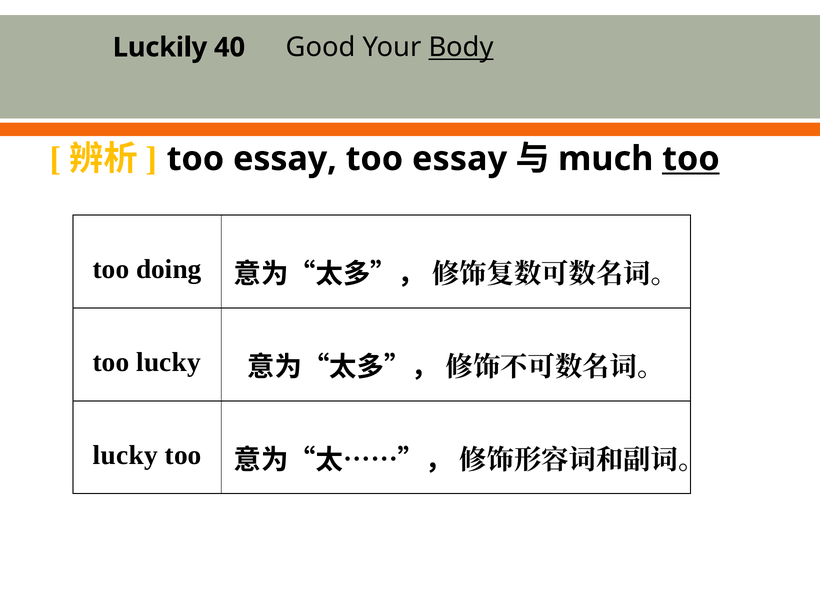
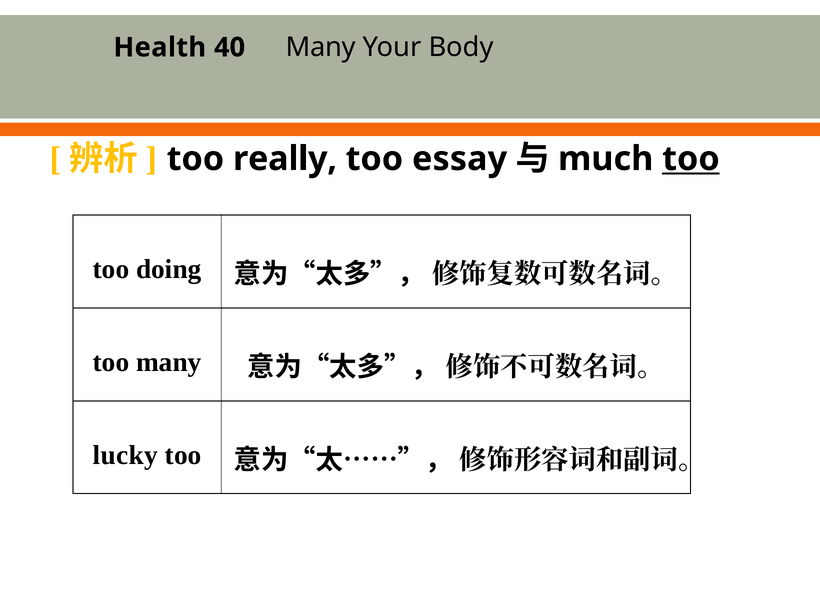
Luckily: Luckily -> Health
40 Good: Good -> Many
Body underline: present -> none
essay at (285, 159): essay -> really
too lucky: lucky -> many
